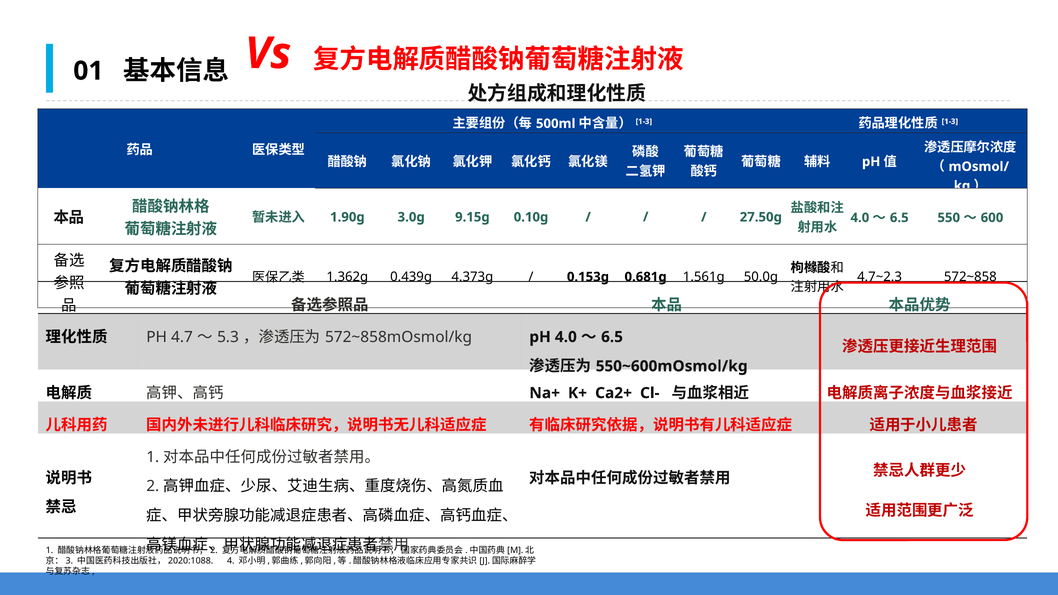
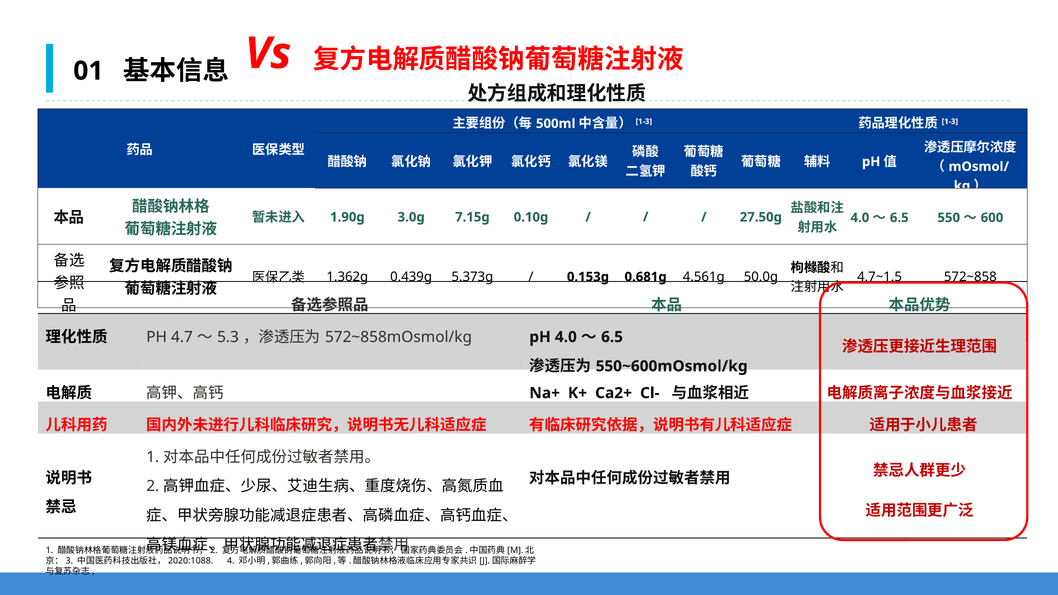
9.15g: 9.15g -> 7.15g
4.373g: 4.373g -> 5.373g
1.561g: 1.561g -> 4.561g
4.7~2.3: 4.7~2.3 -> 4.7~1.5
